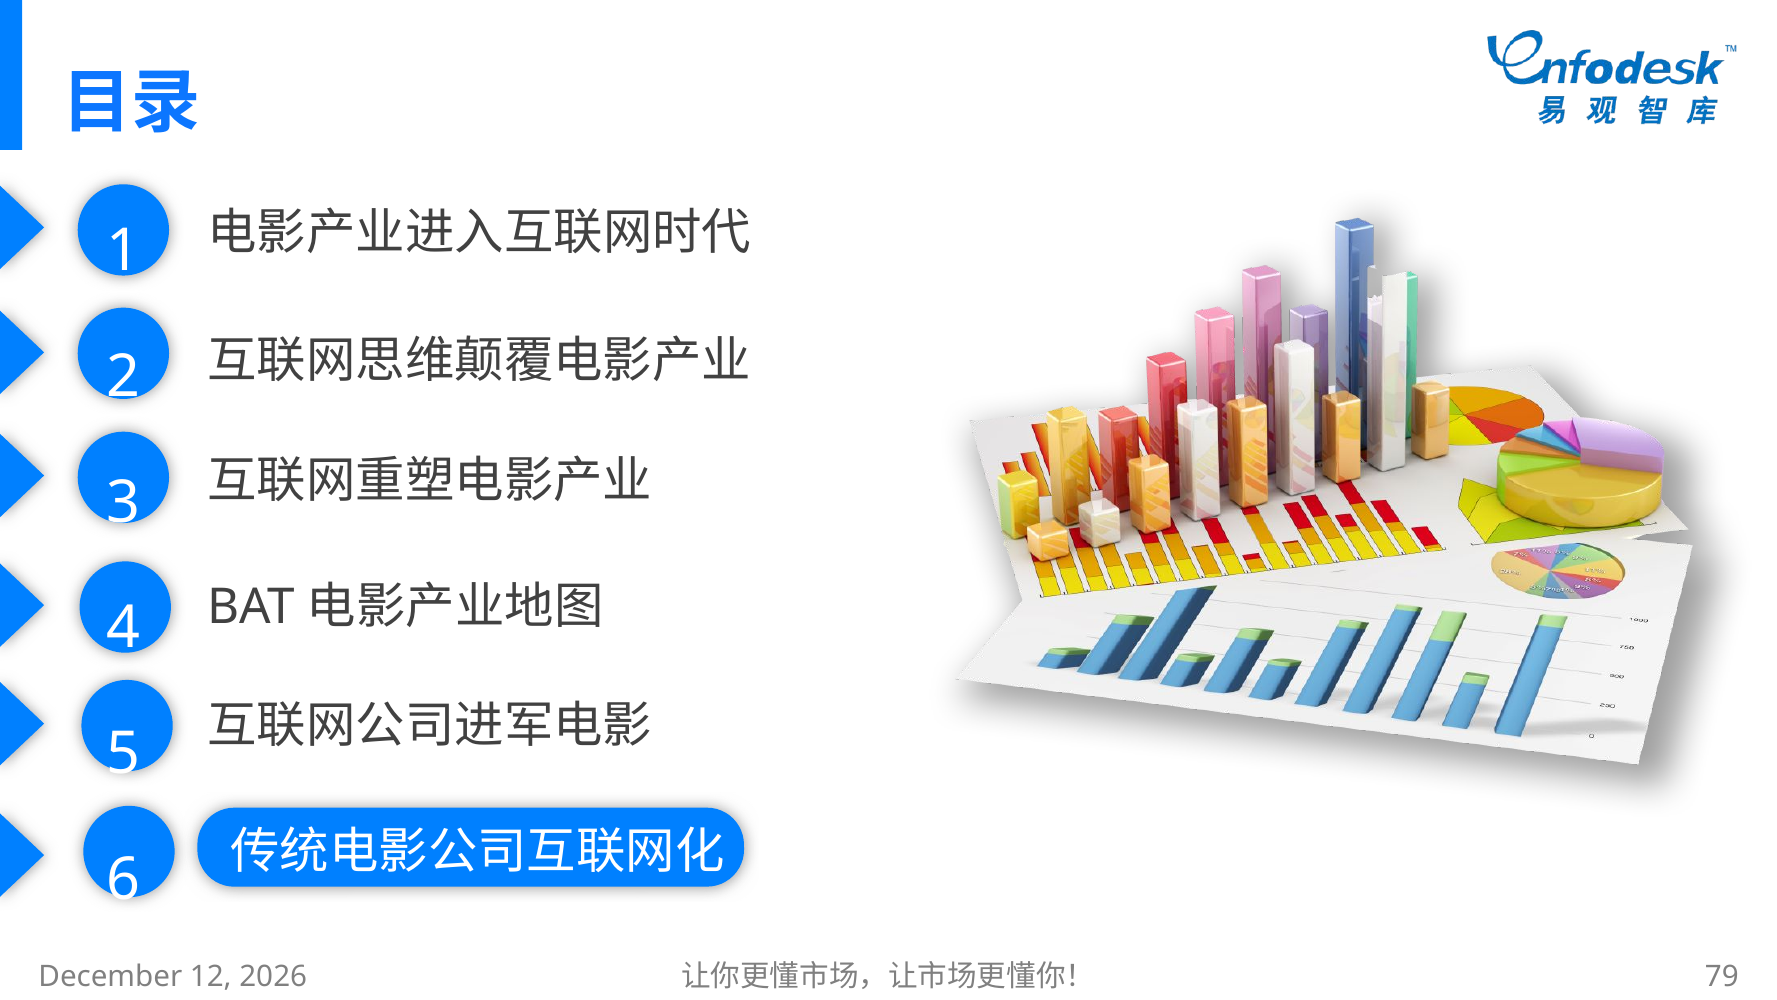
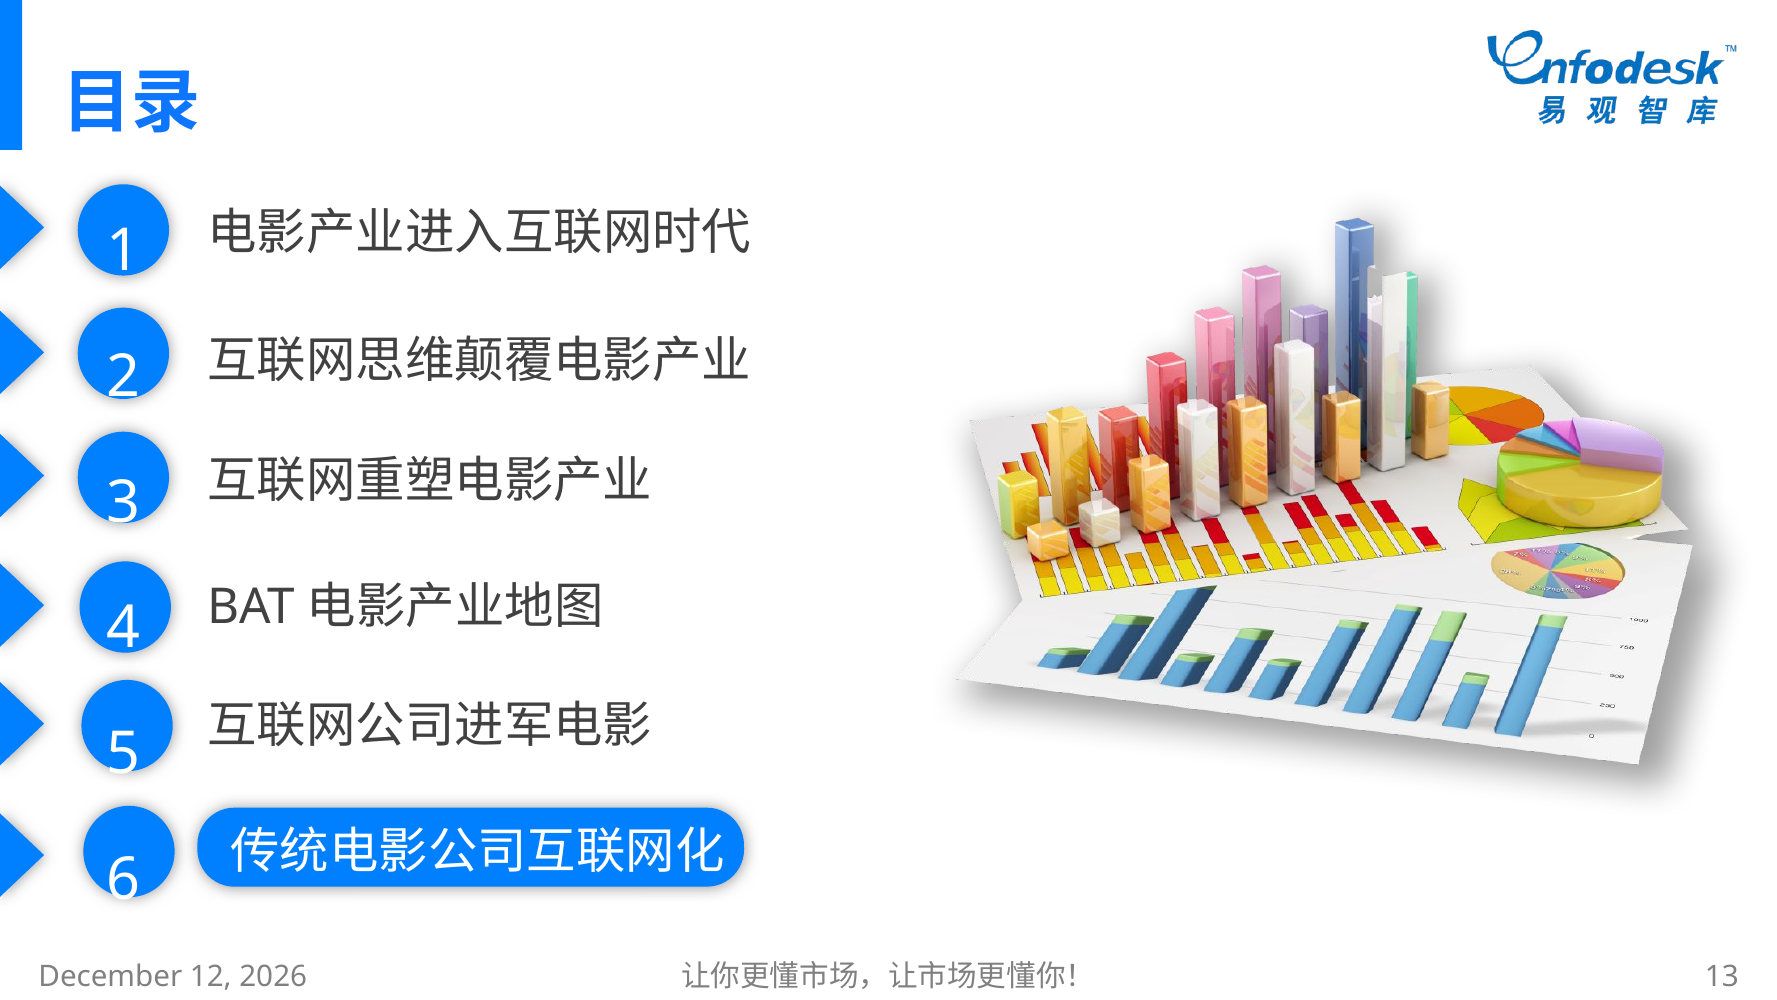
79: 79 -> 13
